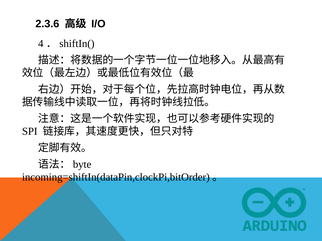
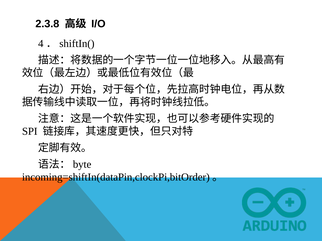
2.3.6: 2.3.6 -> 2.3.8
